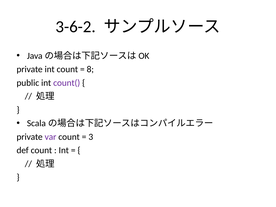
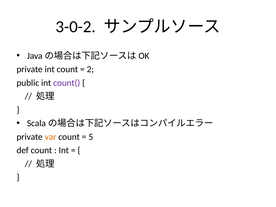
3-6-2: 3-6-2 -> 3-0-2
8: 8 -> 2
var colour: purple -> orange
3: 3 -> 5
